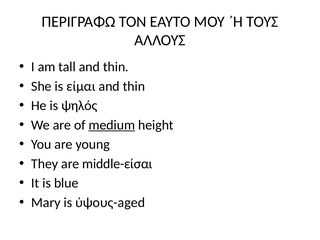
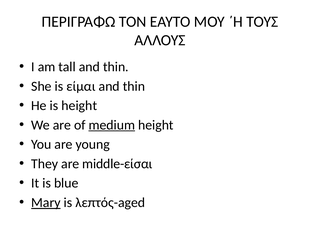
is ψηλός: ψηλός -> height
Mary underline: none -> present
ύψους-aged: ύψους-aged -> λεπτός-aged
